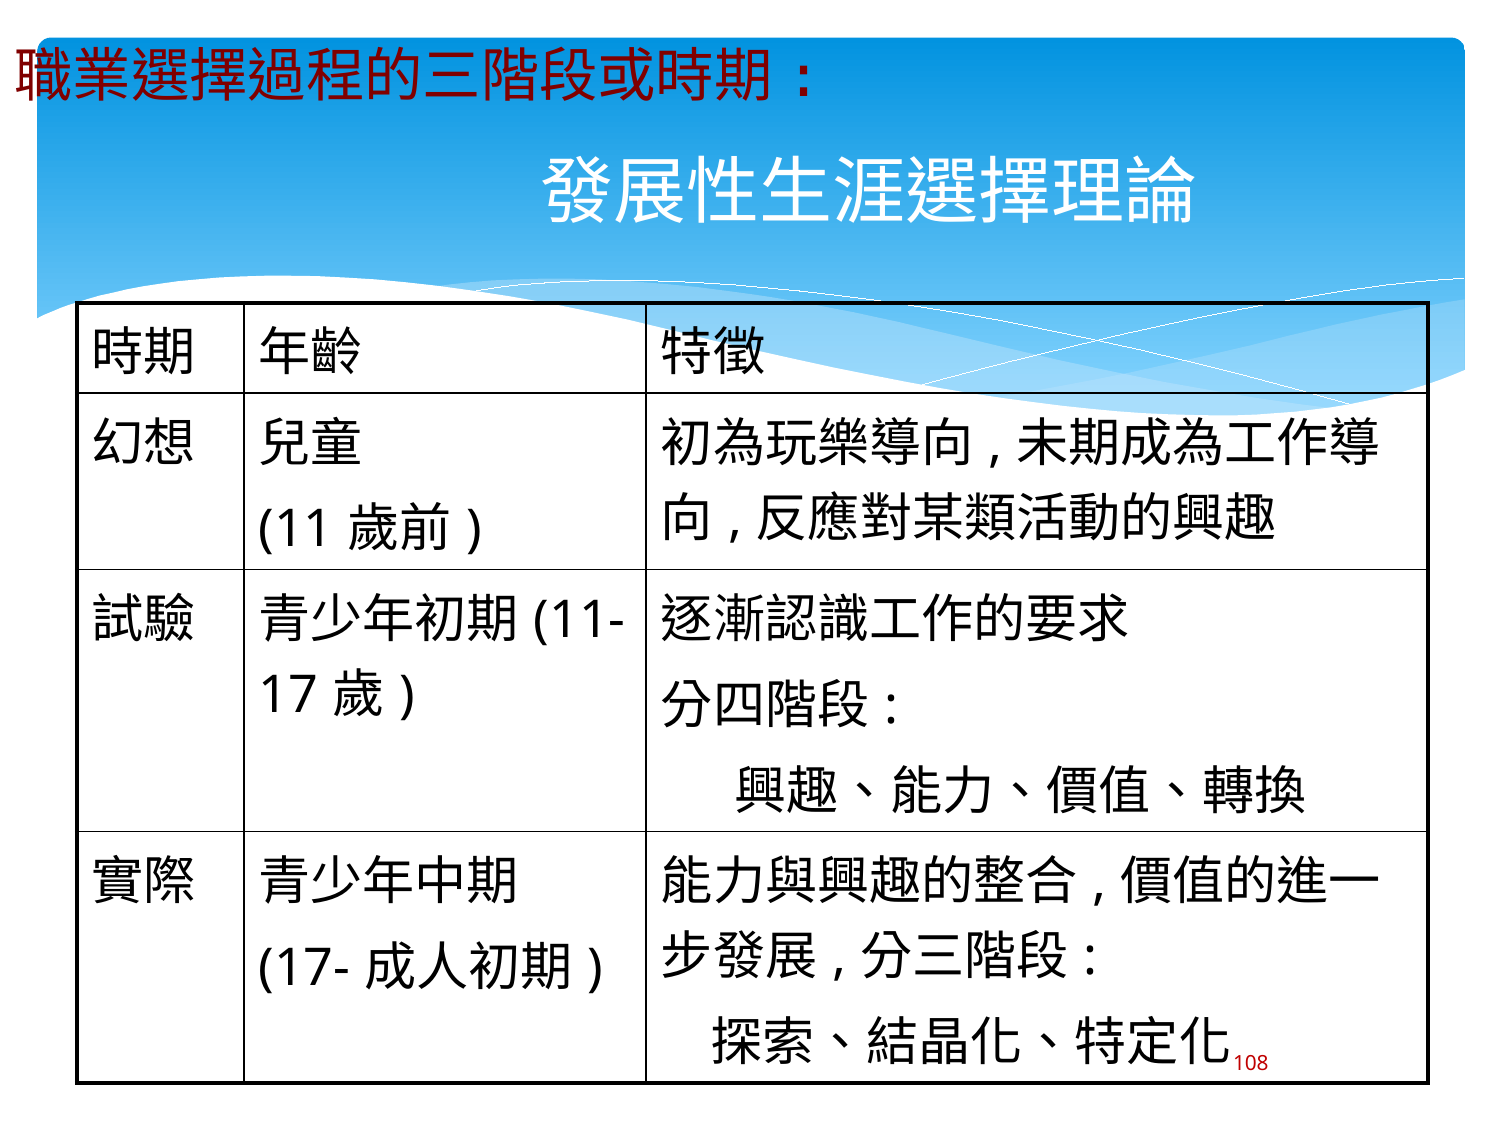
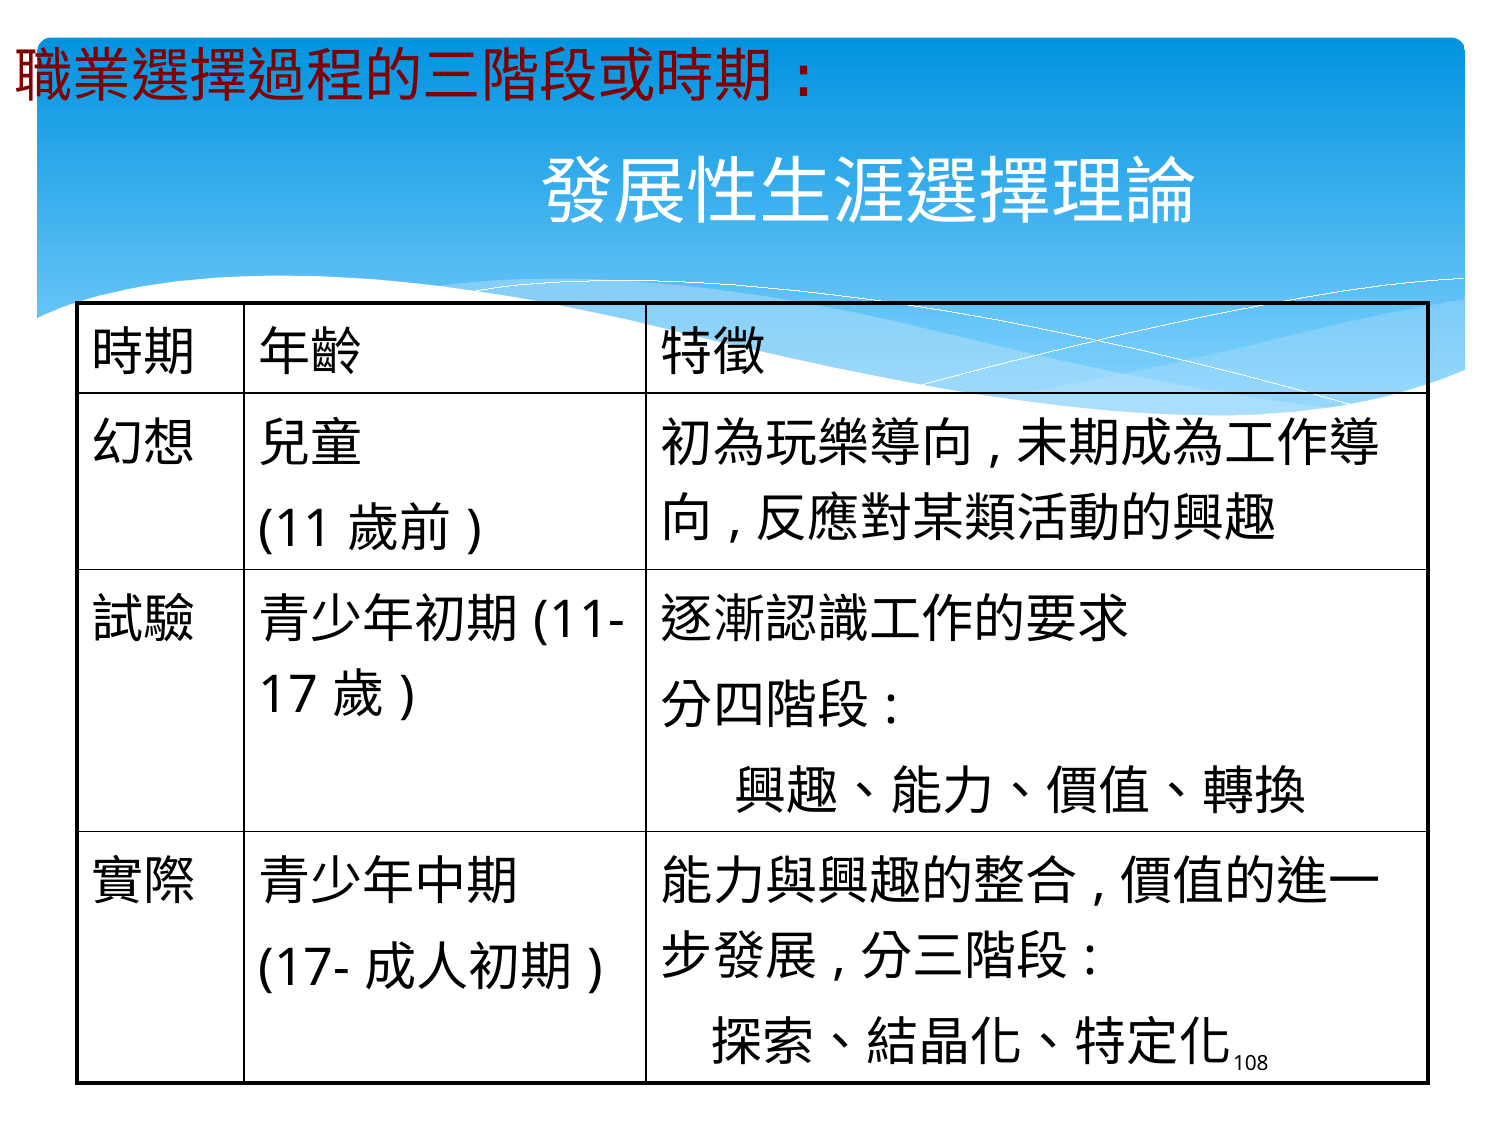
108 colour: red -> black
